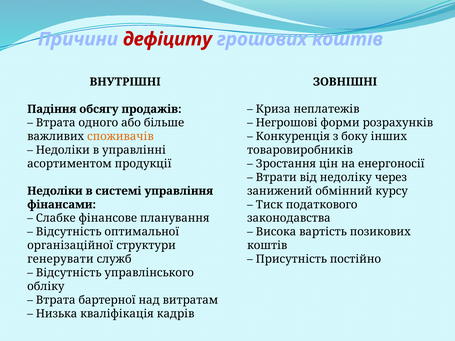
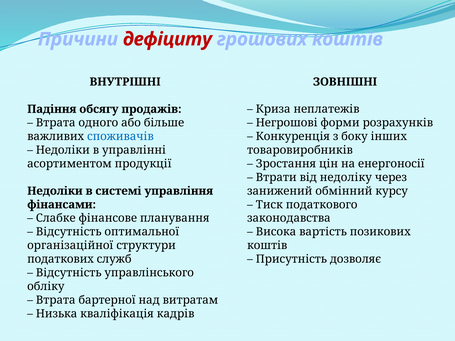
споживачів colour: orange -> blue
генерувати: генерувати -> податкових
постійно: постійно -> дозволяє
